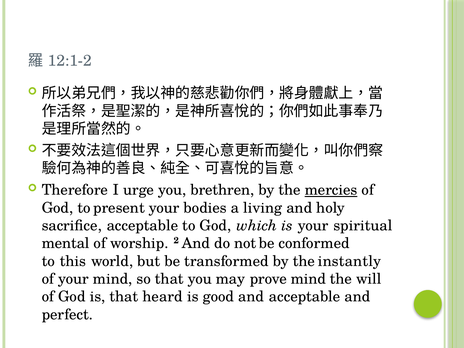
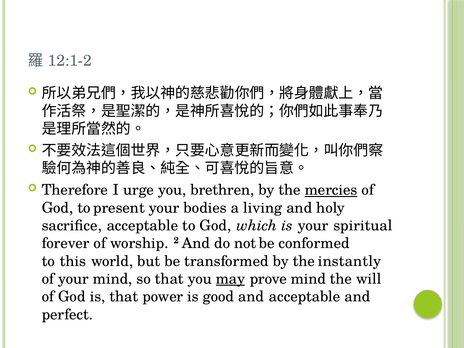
mental: mental -> forever
may underline: none -> present
heard: heard -> power
